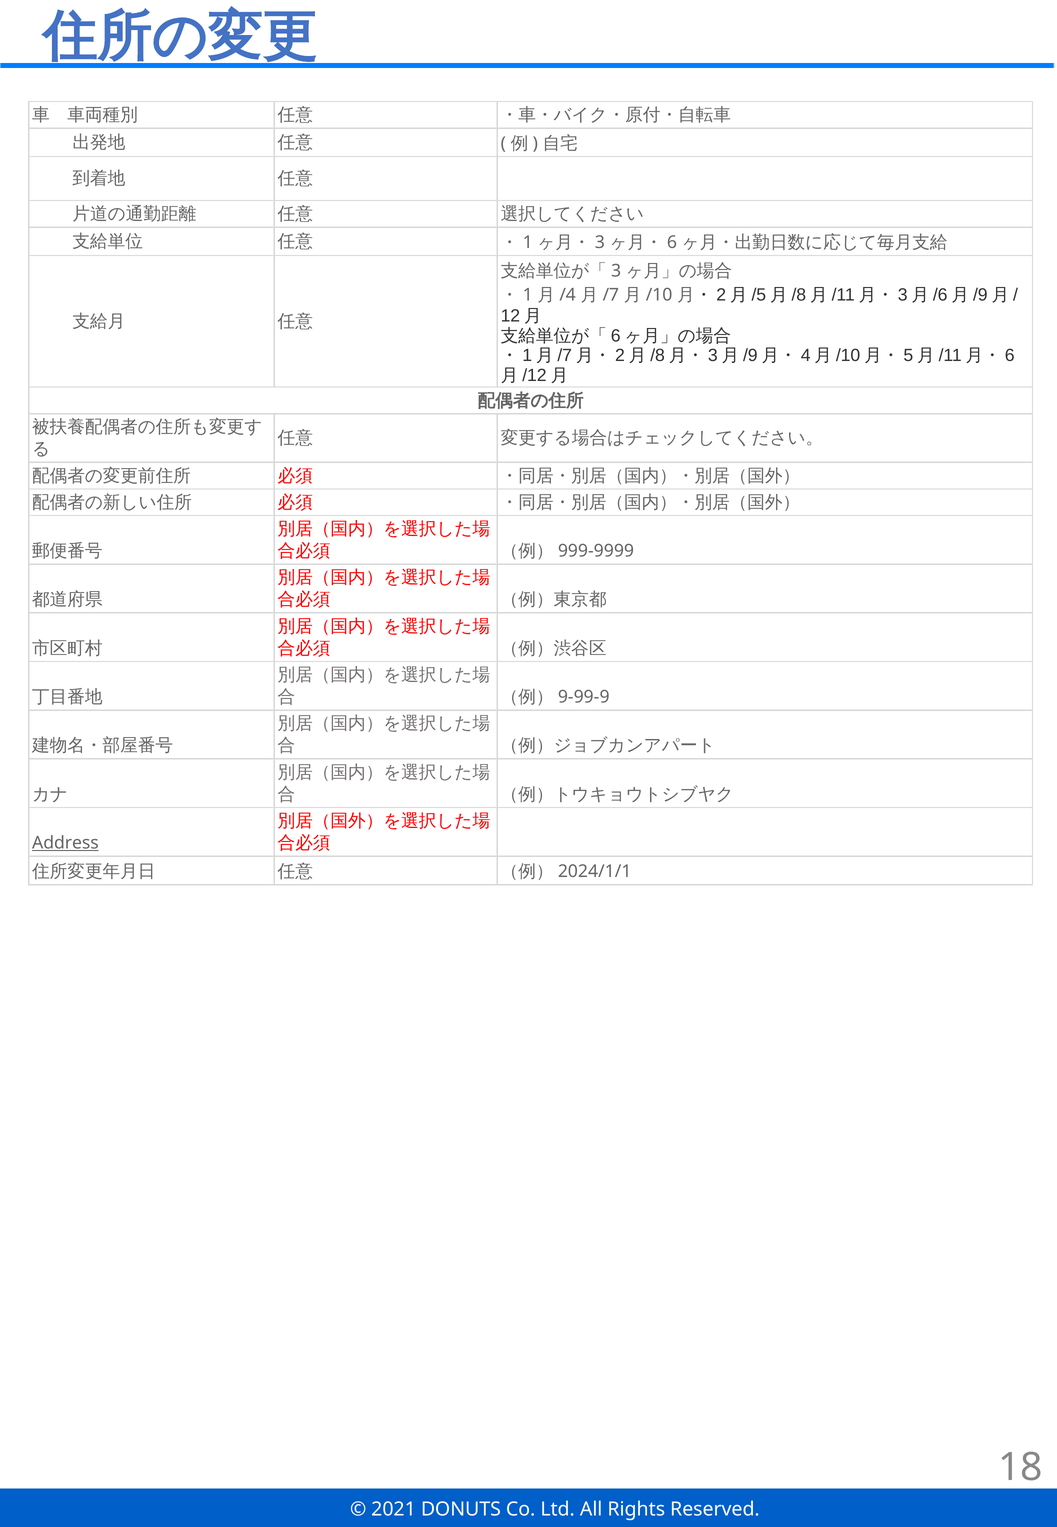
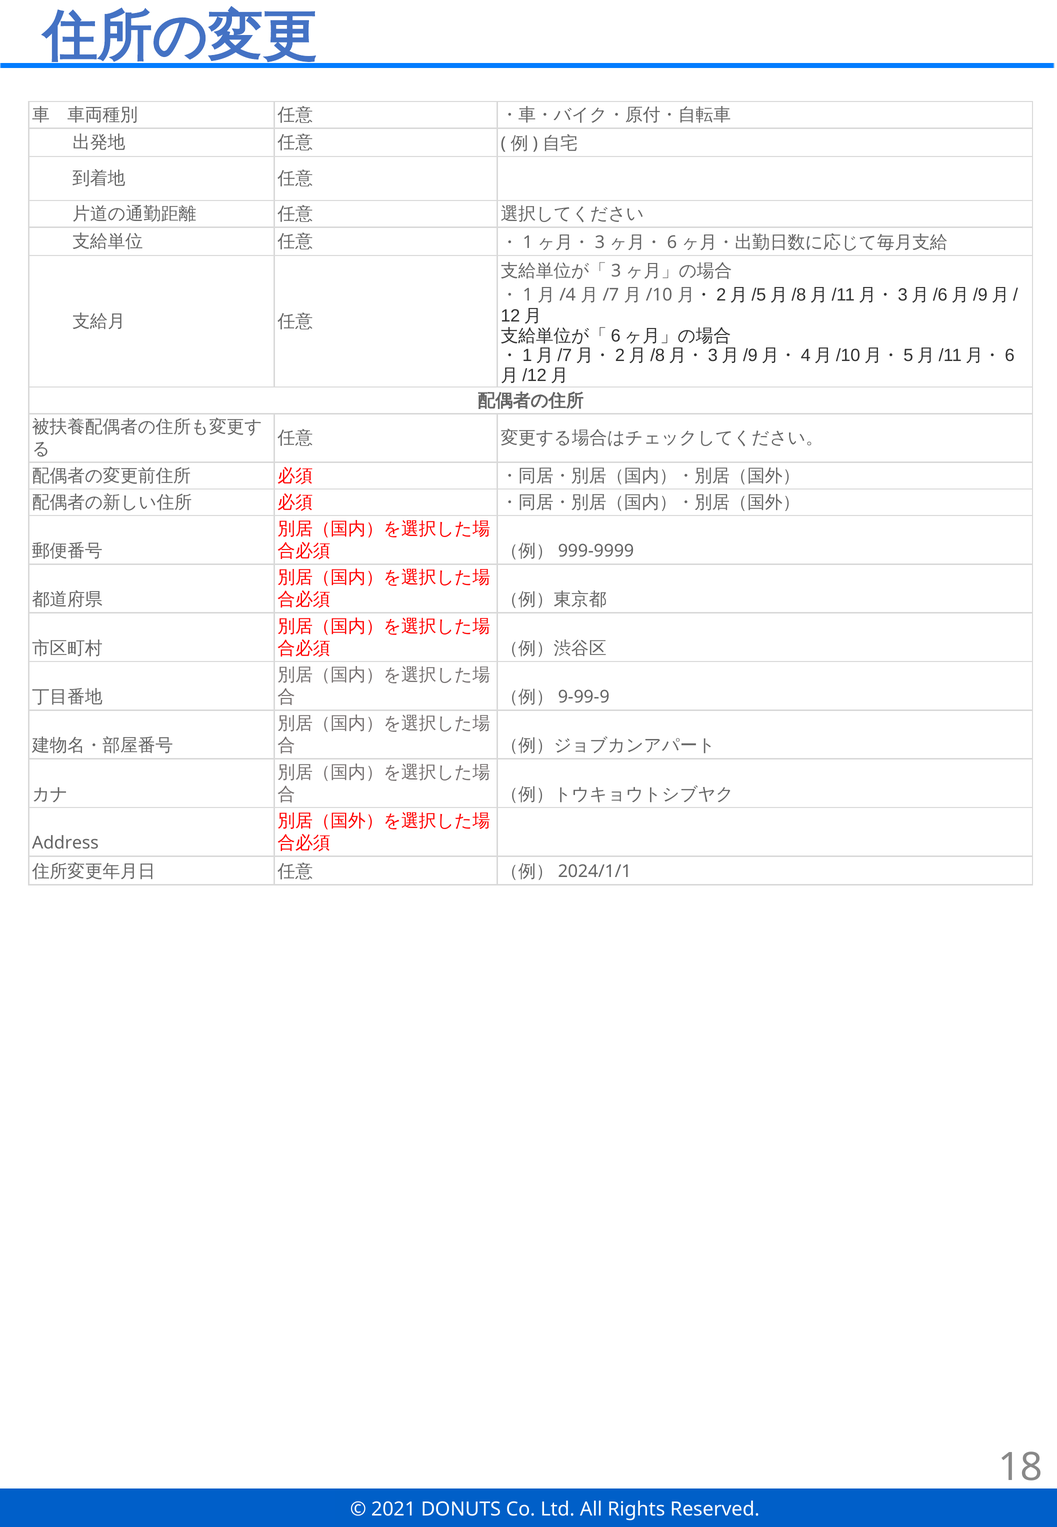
Address underline: present -> none
